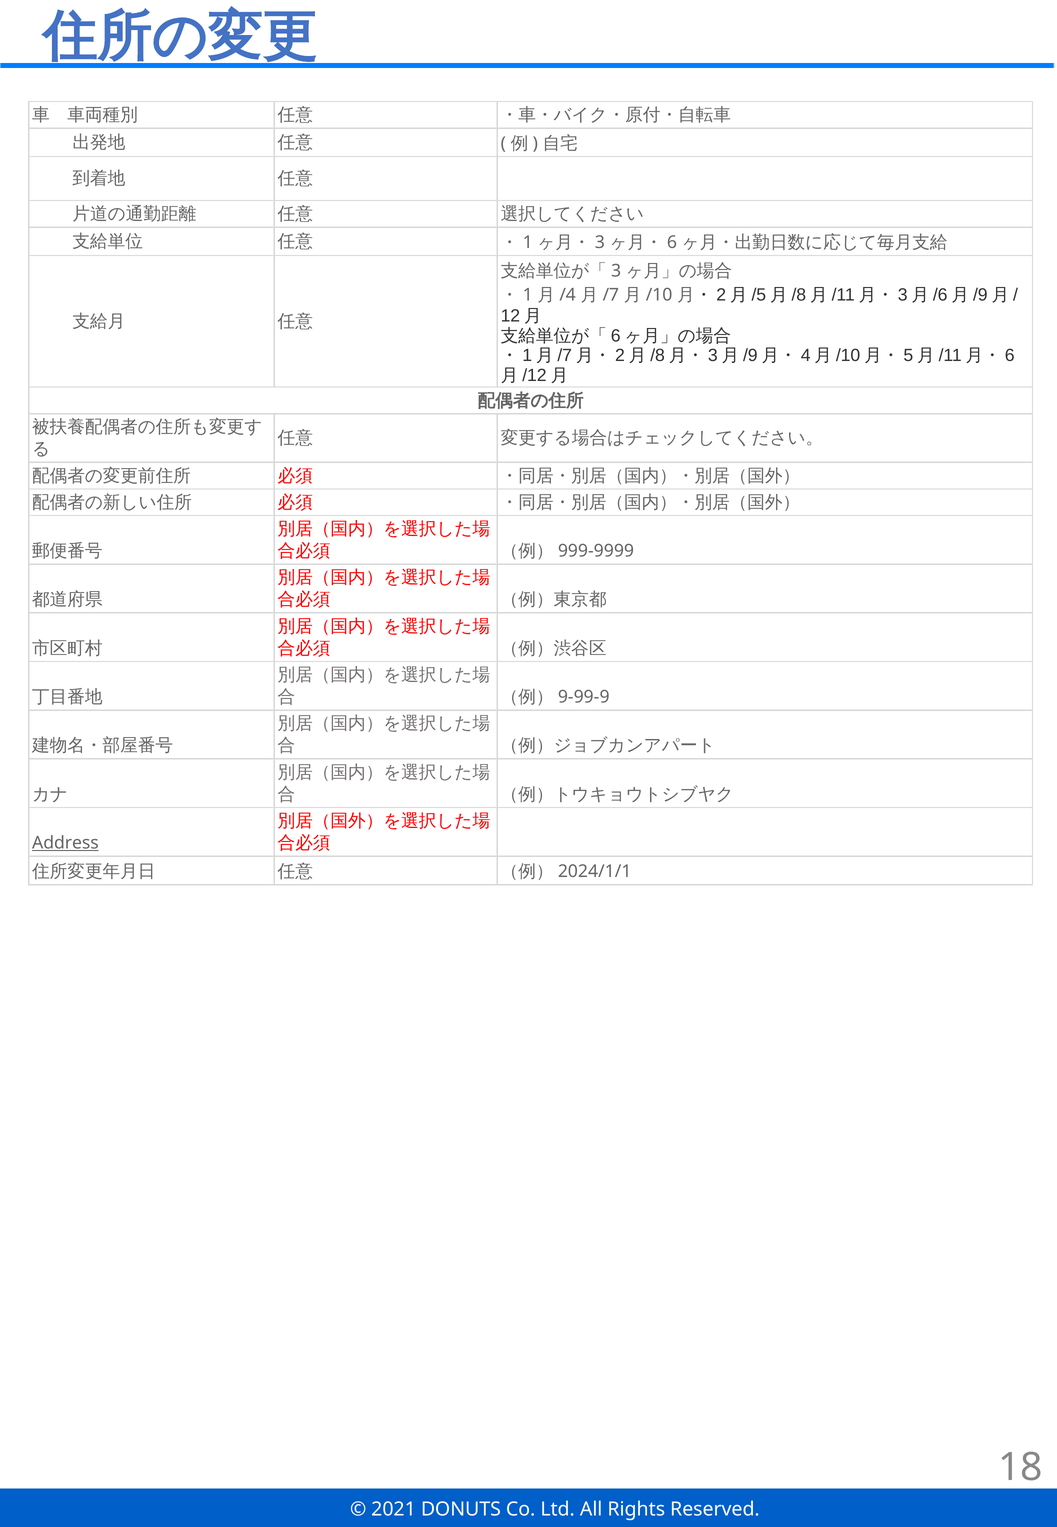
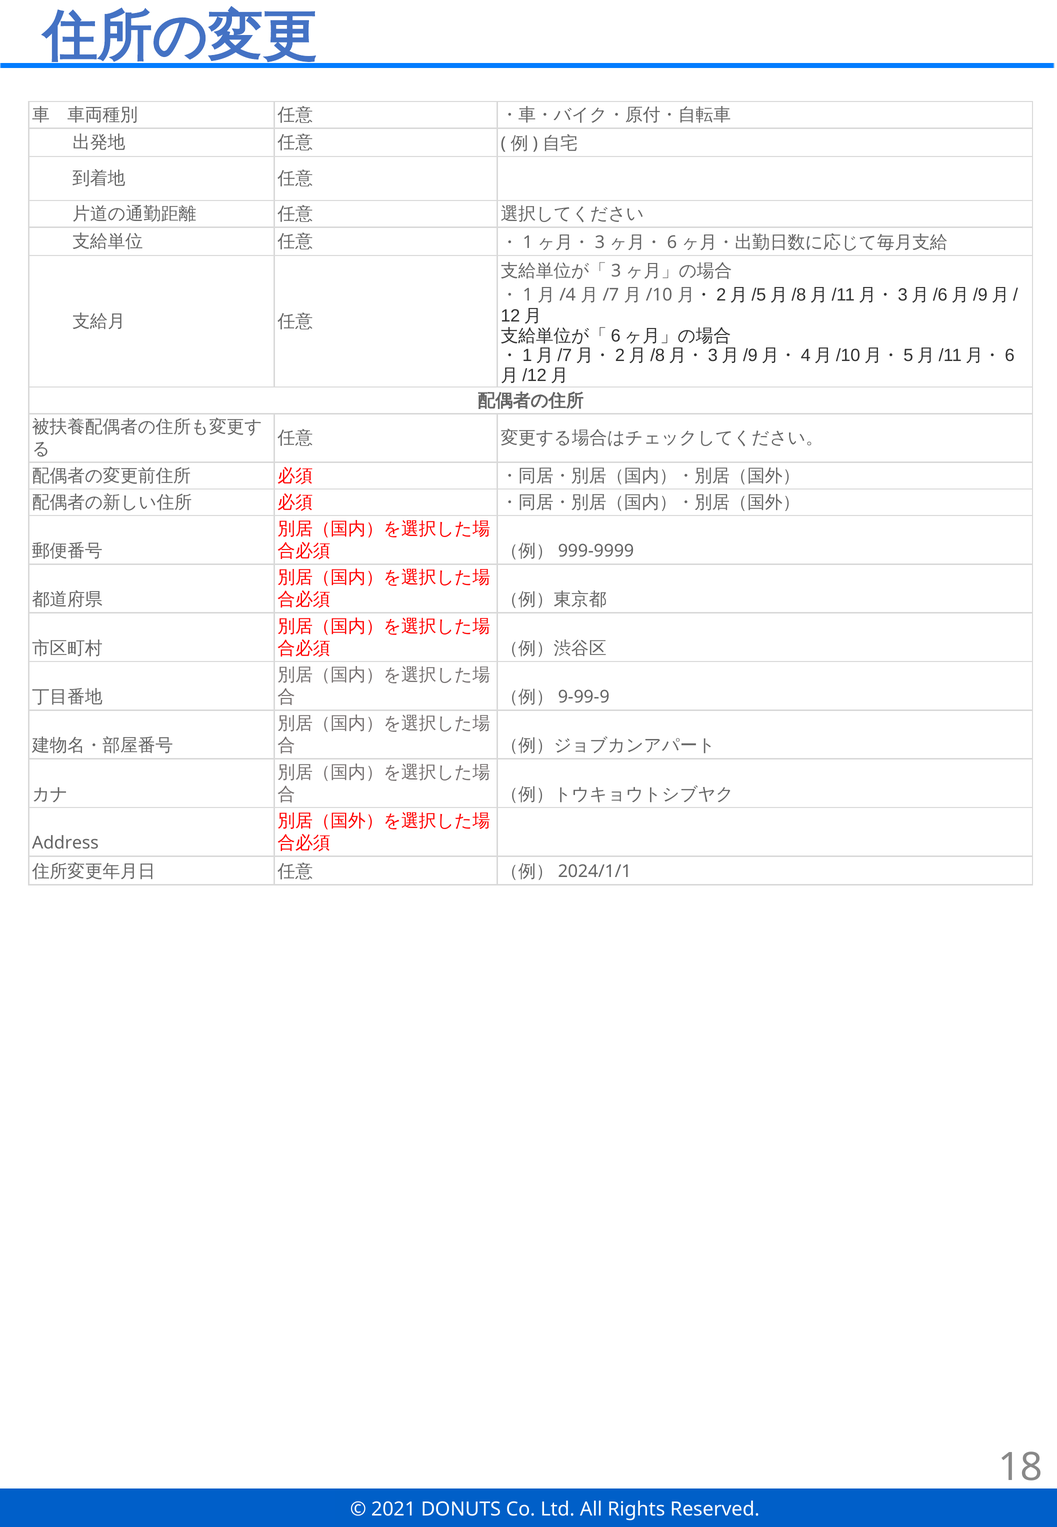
Address underline: present -> none
